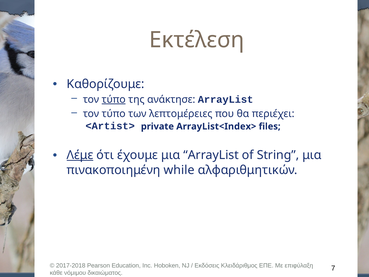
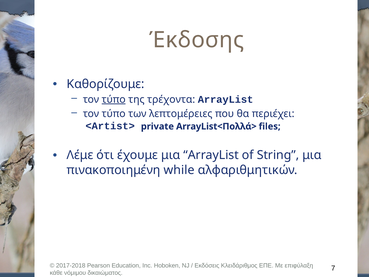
Εκτέλεση: Εκτέλεση -> Έκδοσης
ανάκτησε: ανάκτησε -> τρέχοντα
ArrayList<Index>: ArrayList<Index> -> ArrayList<Πολλά>
Λέμε underline: present -> none
